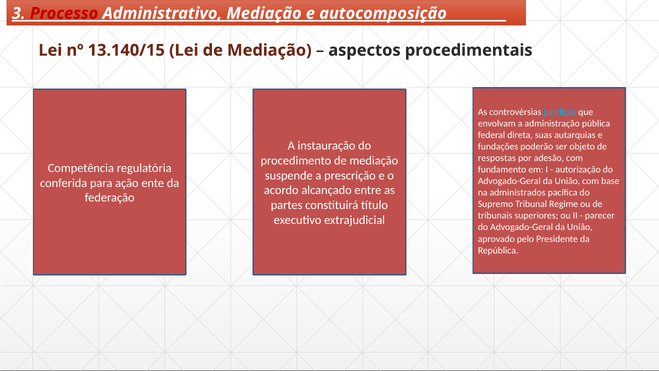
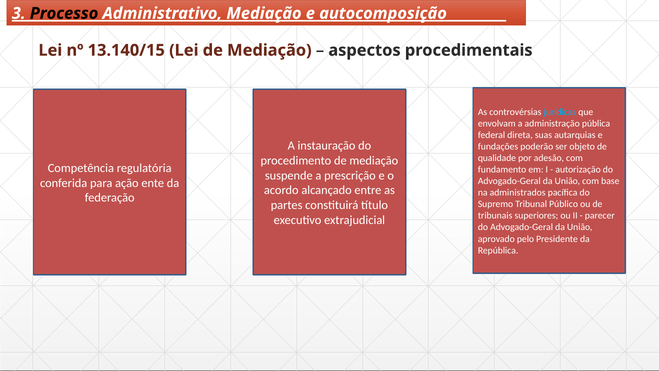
Processo colour: red -> black
respostas: respostas -> qualidade
Regime: Regime -> Público
